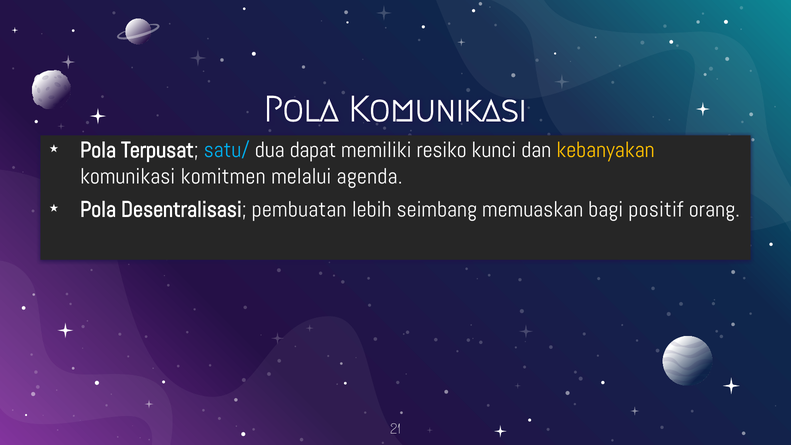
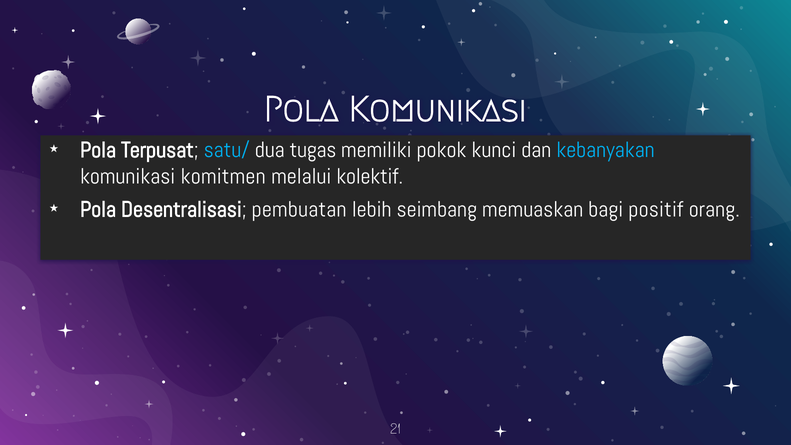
dapat: dapat -> tugas
resiko: resiko -> pokok
kebanyakan colour: yellow -> light blue
agenda: agenda -> kolektif
